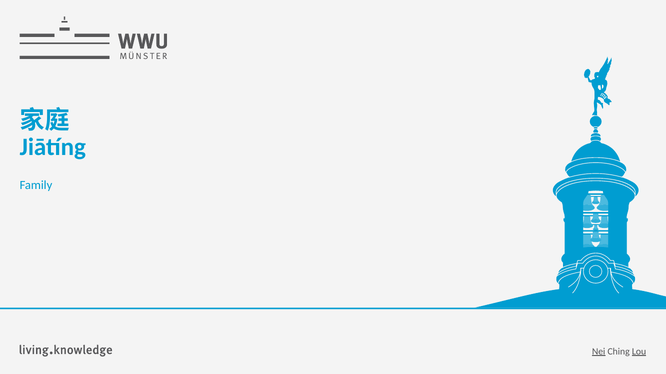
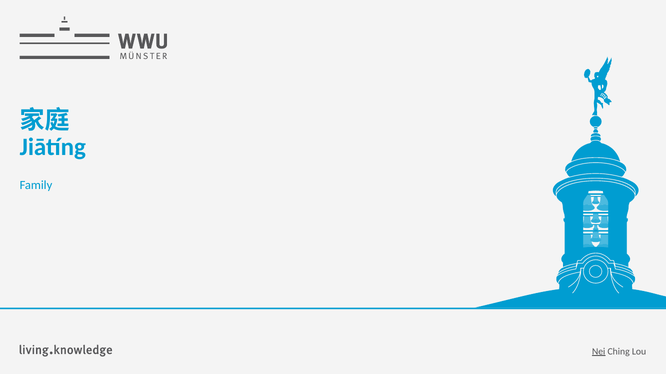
Lou underline: present -> none
